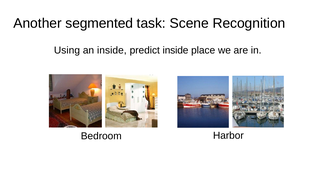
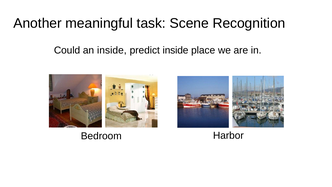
segmented: segmented -> meaningful
Using: Using -> Could
